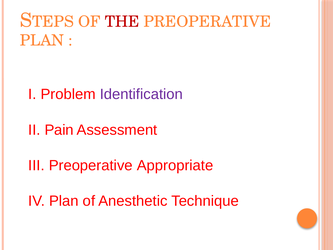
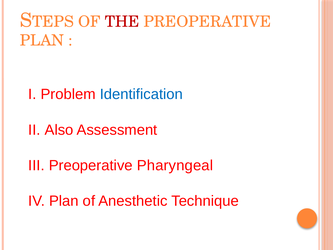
Identification colour: purple -> blue
Pain: Pain -> Also
Appropriate: Appropriate -> Pharyngeal
